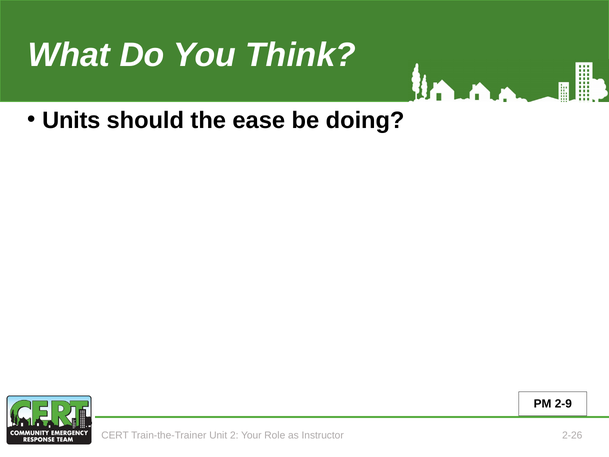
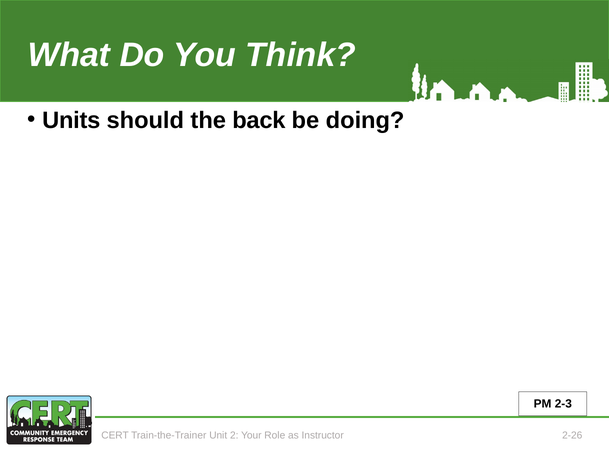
ease: ease -> back
2-9: 2-9 -> 2-3
